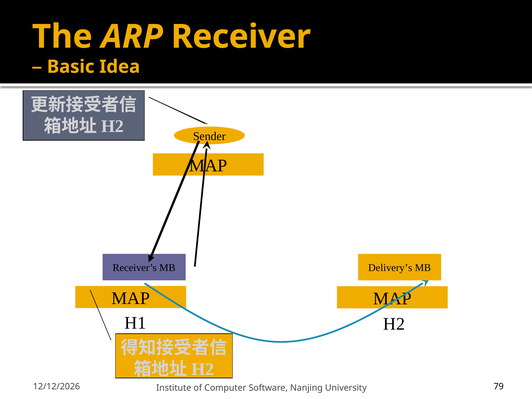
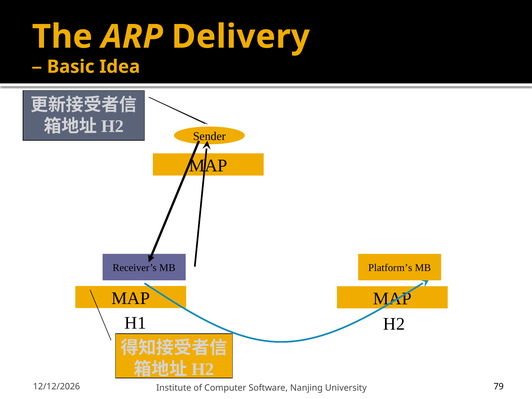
Receiver: Receiver -> Delivery
Delivery’s: Delivery’s -> Platform’s
